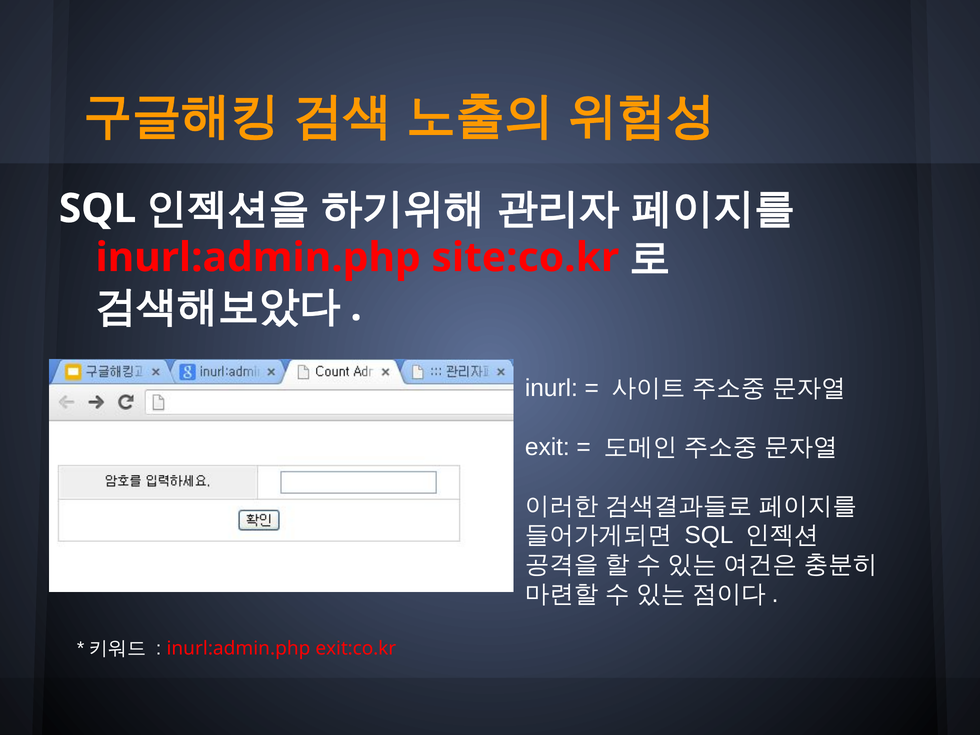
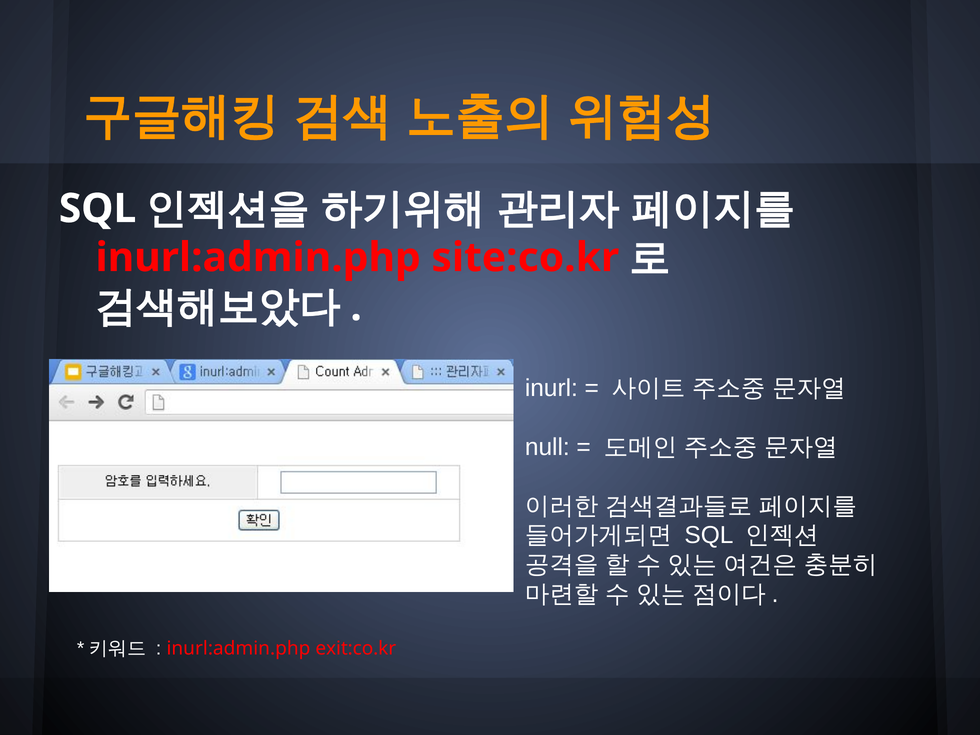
exit: exit -> null
